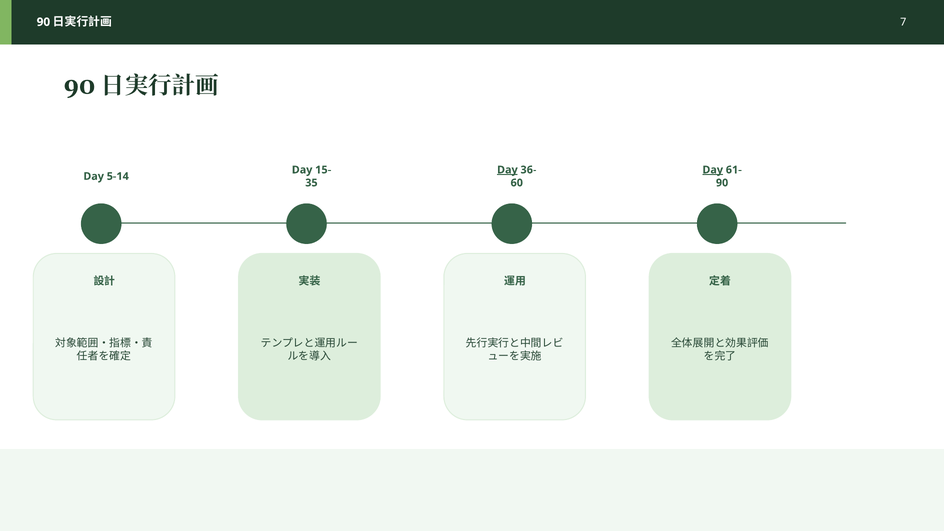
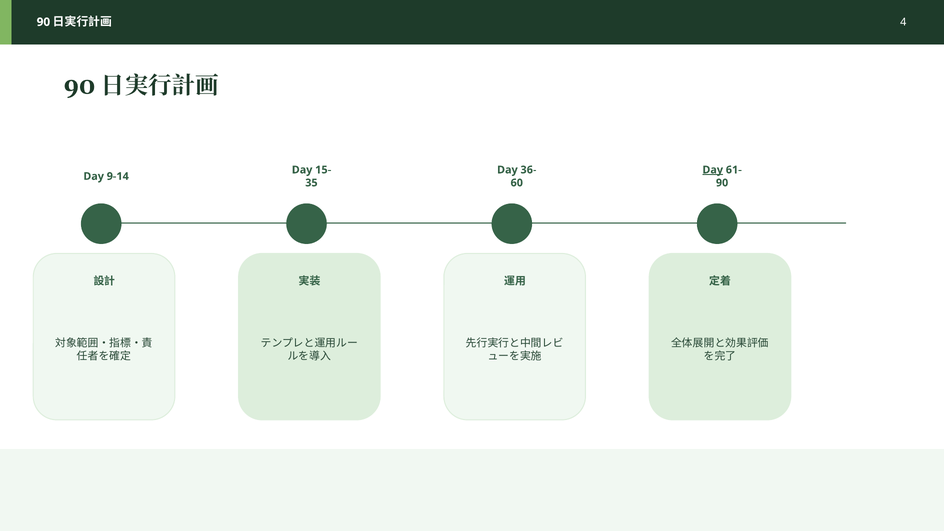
7: 7 -> 4
Day at (507, 170) underline: present -> none
5-14: 5-14 -> 9-14
